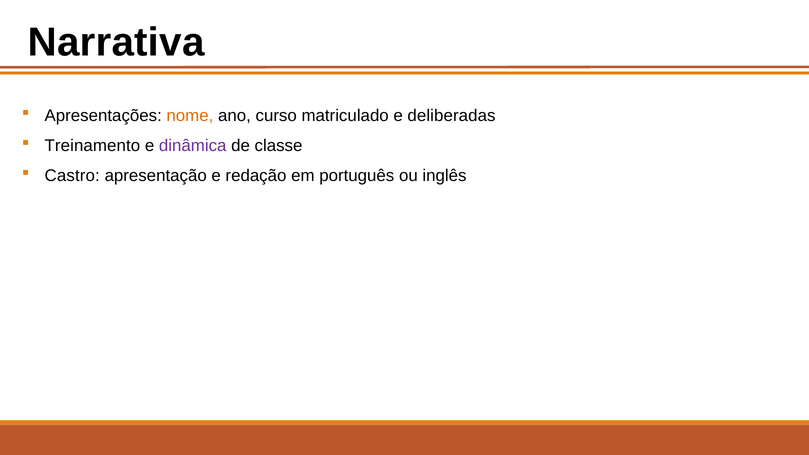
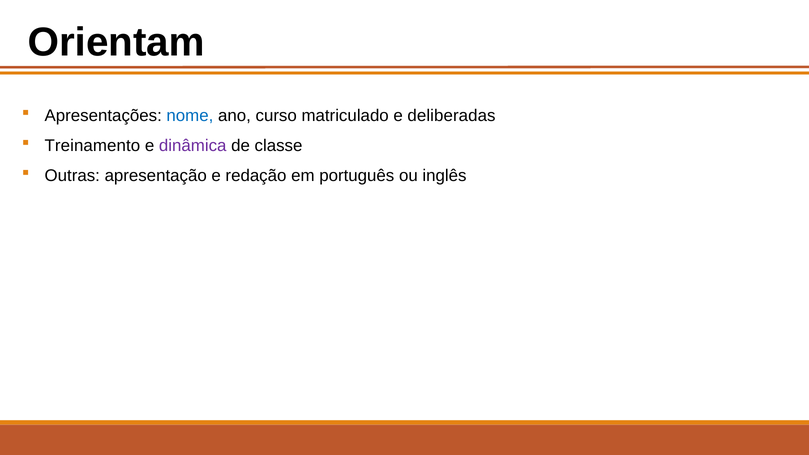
Narrativa: Narrativa -> Orientam
nome colour: orange -> blue
Castro: Castro -> Outras
